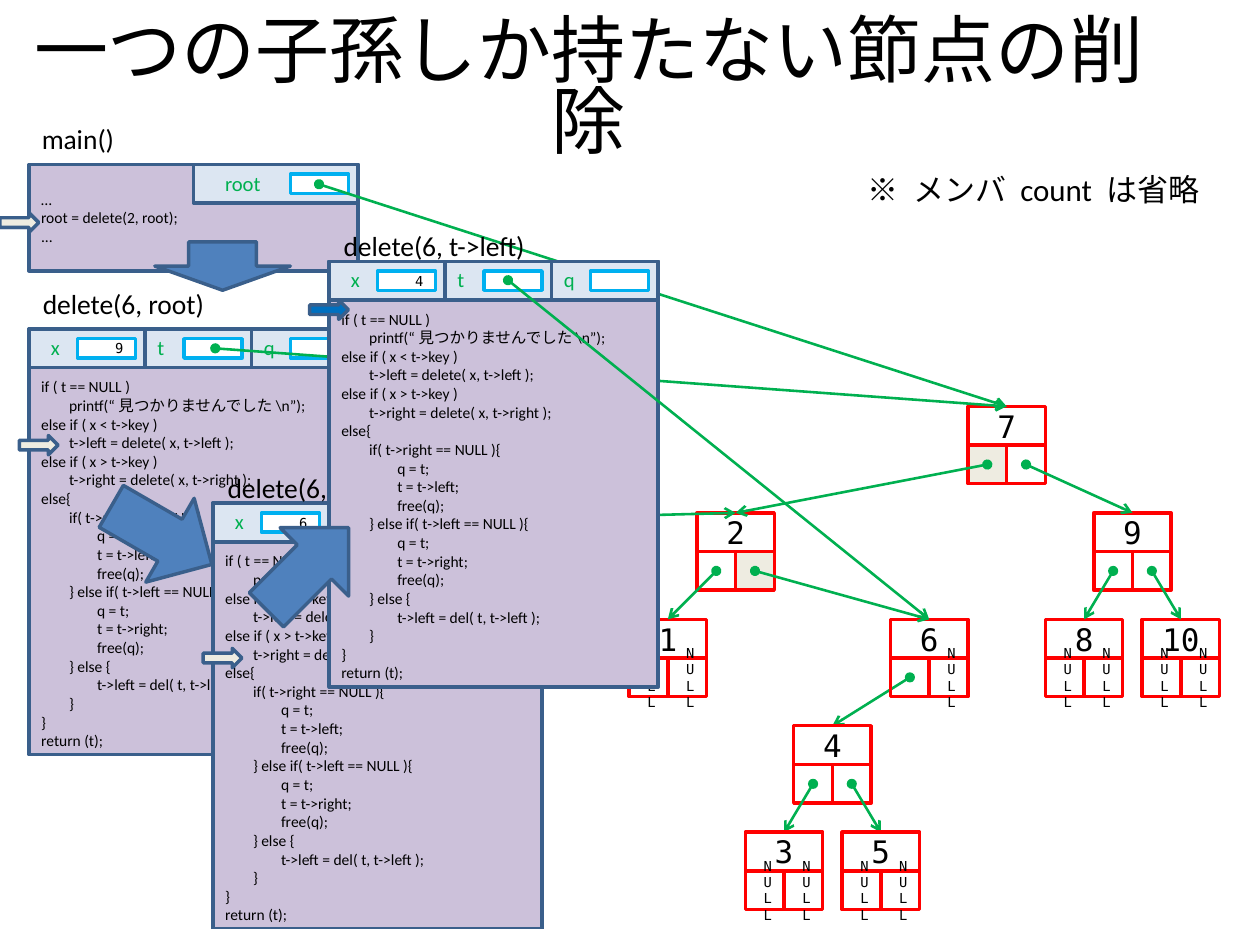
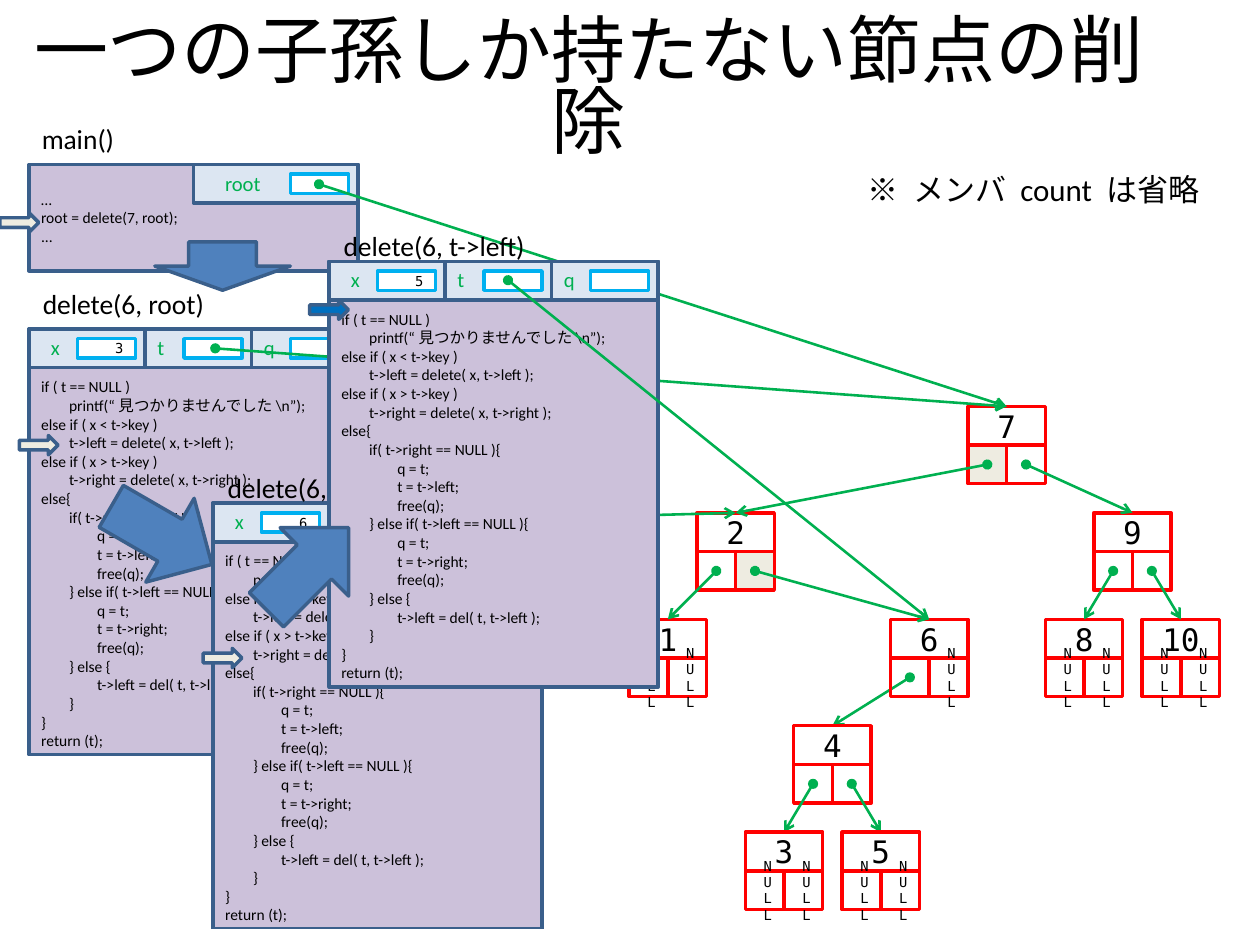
delete(2: delete(2 -> delete(7
x 4: 4 -> 5
x 9: 9 -> 3
